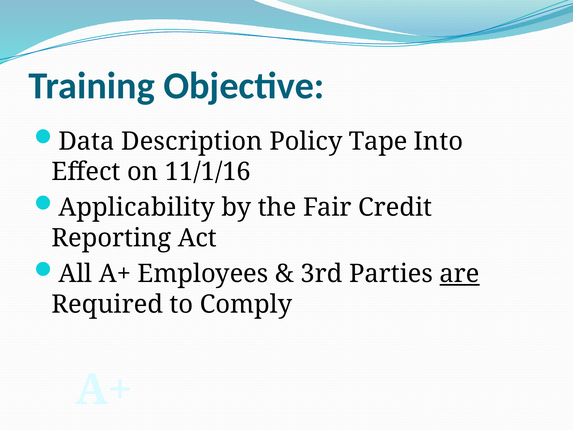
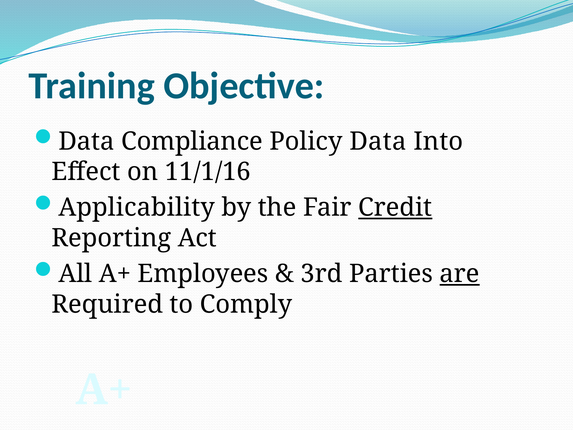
Description: Description -> Compliance
Policy Tape: Tape -> Data
Credit underline: none -> present
